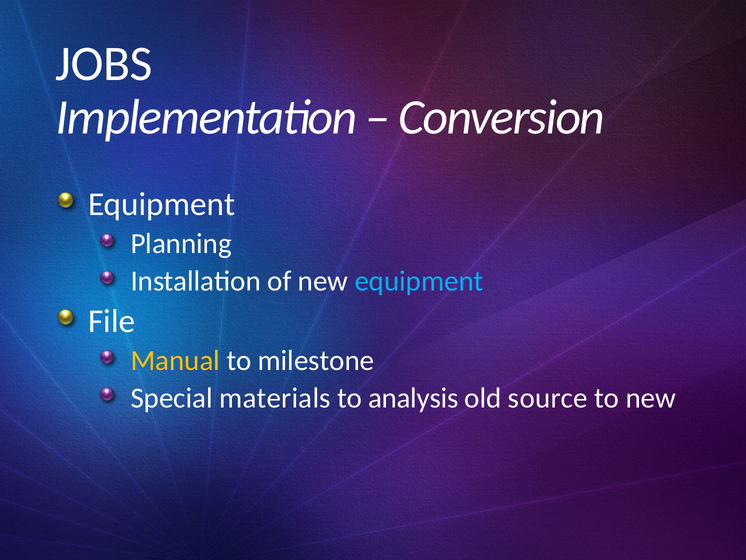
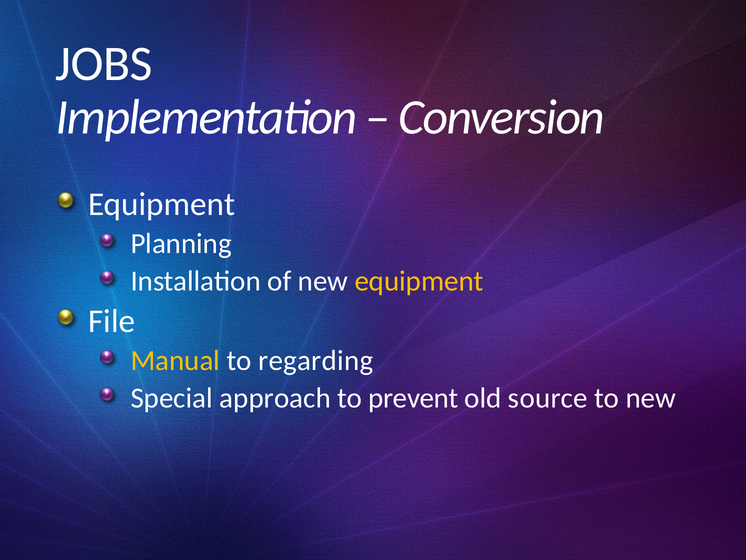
equipment at (419, 281) colour: light blue -> yellow
milestone: milestone -> regarding
materials: materials -> approach
analysis: analysis -> prevent
